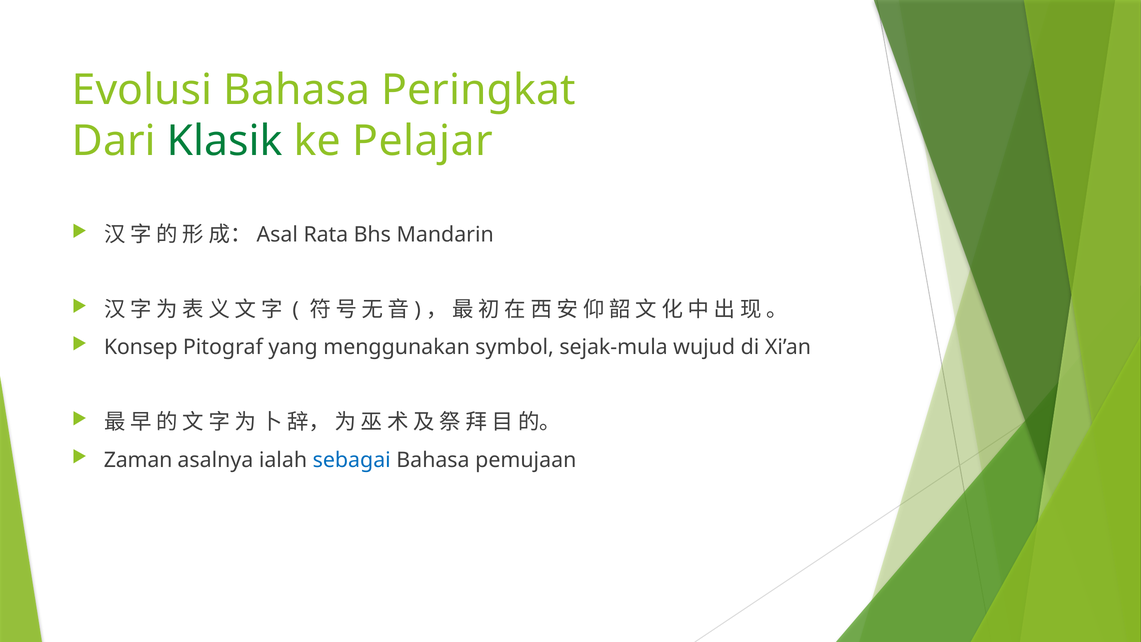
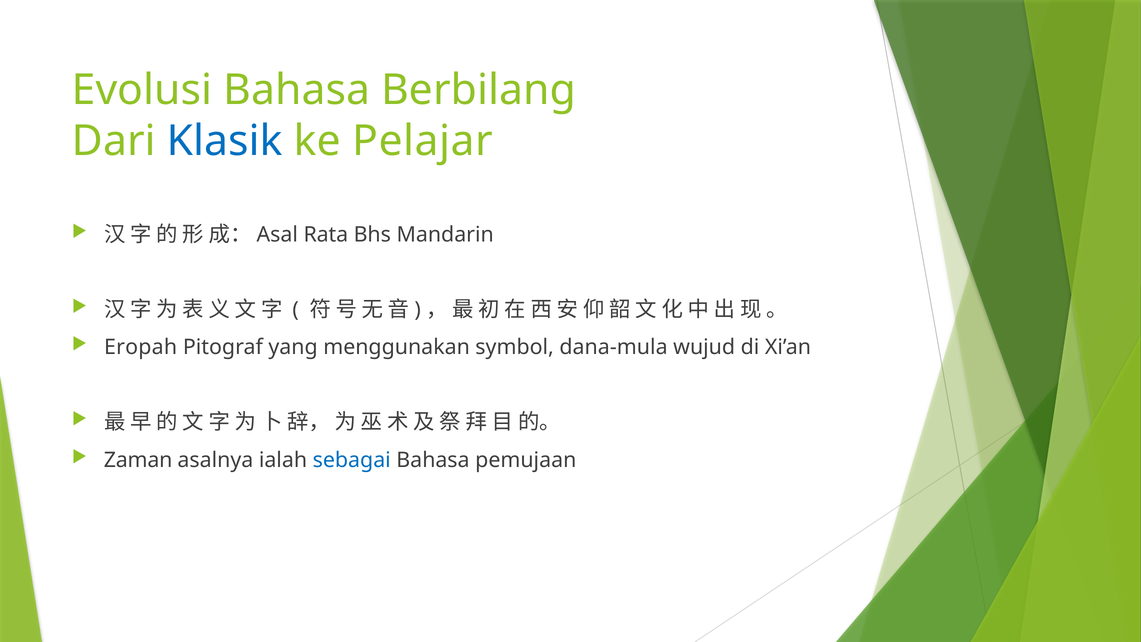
Peringkat: Peringkat -> Berbilang
Klasik colour: green -> blue
Konsep: Konsep -> Eropah
sejak-mula: sejak-mula -> dana-mula
